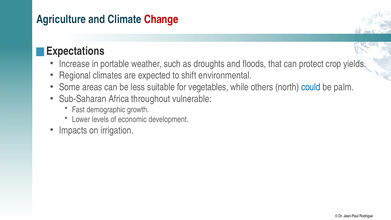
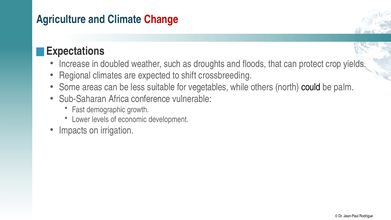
portable: portable -> doubled
environmental: environmental -> crossbreeding
could colour: blue -> black
throughout: throughout -> conference
